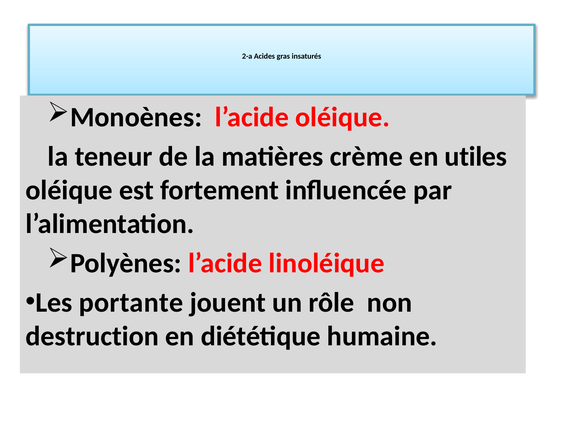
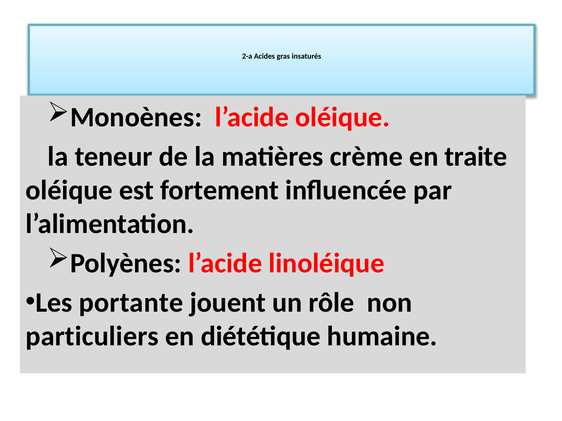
utiles: utiles -> traite
destruction: destruction -> particuliers
